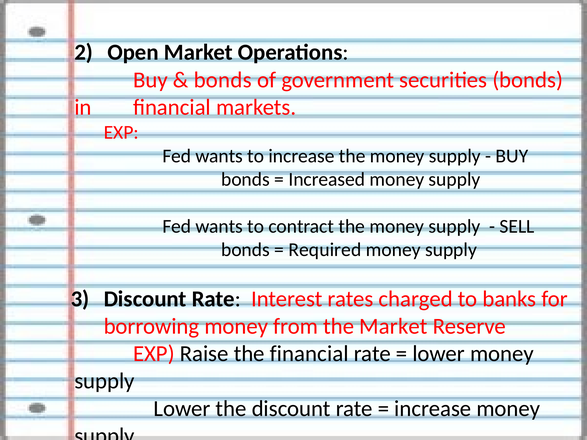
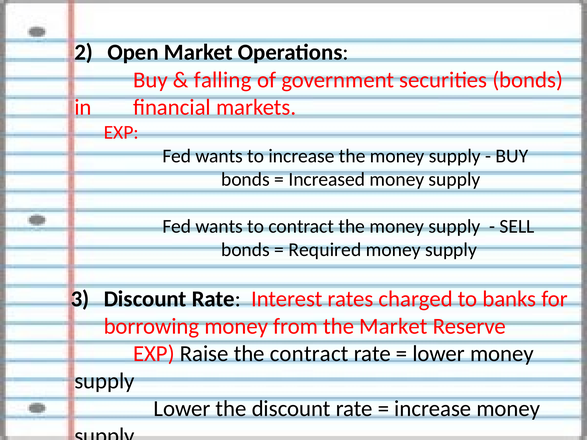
bonds at (223, 80): bonds -> falling
the financial: financial -> contract
